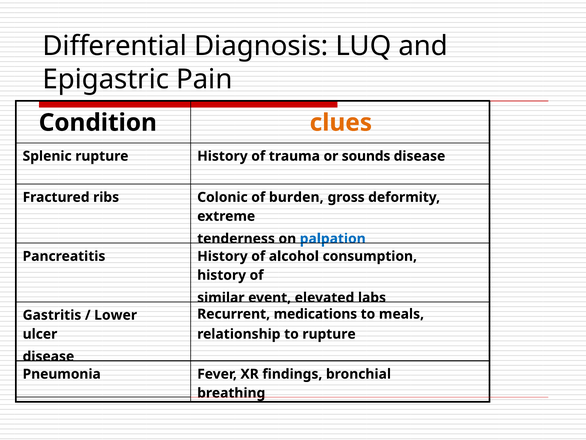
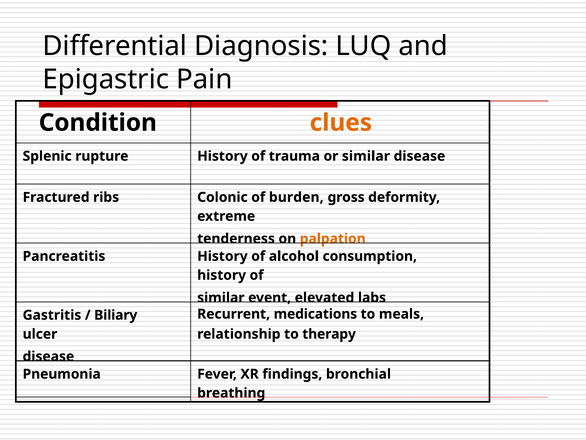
or sounds: sounds -> similar
palpation colour: blue -> orange
Lower: Lower -> Biliary
to rupture: rupture -> therapy
